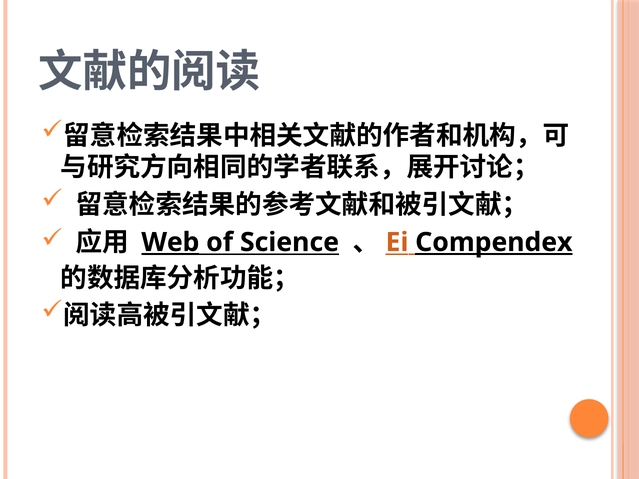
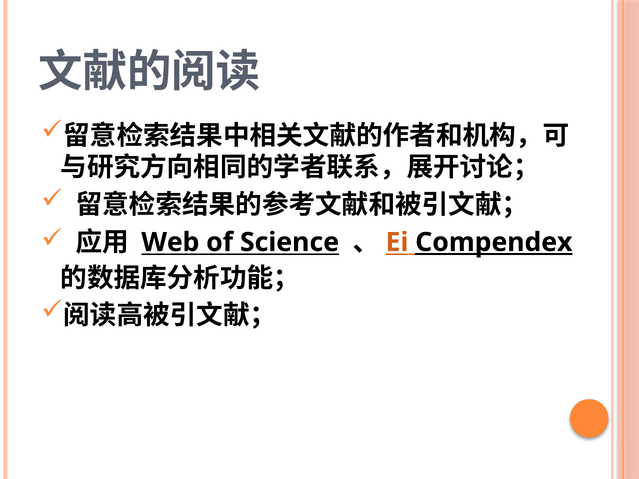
Web underline: present -> none
